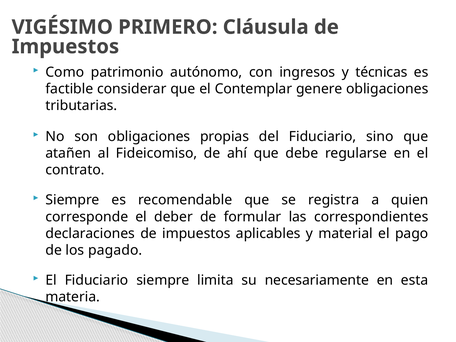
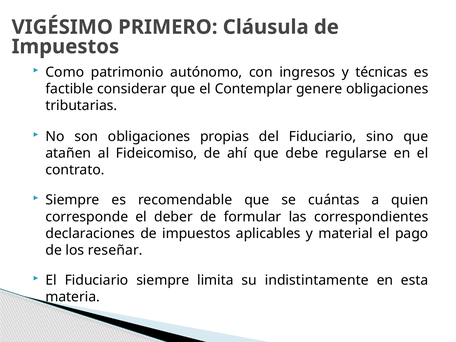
registra: registra -> cuántas
pagado: pagado -> reseñar
necesariamente: necesariamente -> indistintamente
